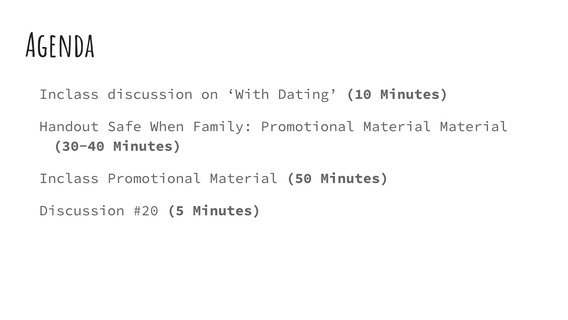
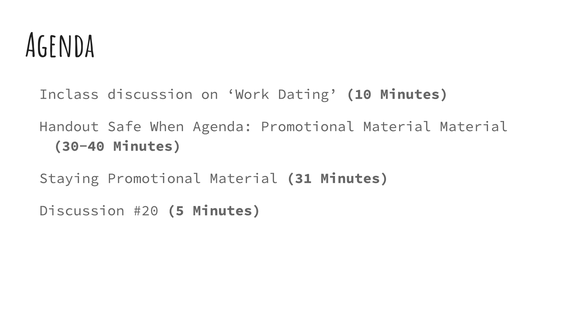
With: With -> Work
When Family: Family -> Agenda
Inclass at (69, 178): Inclass -> Staying
50: 50 -> 31
